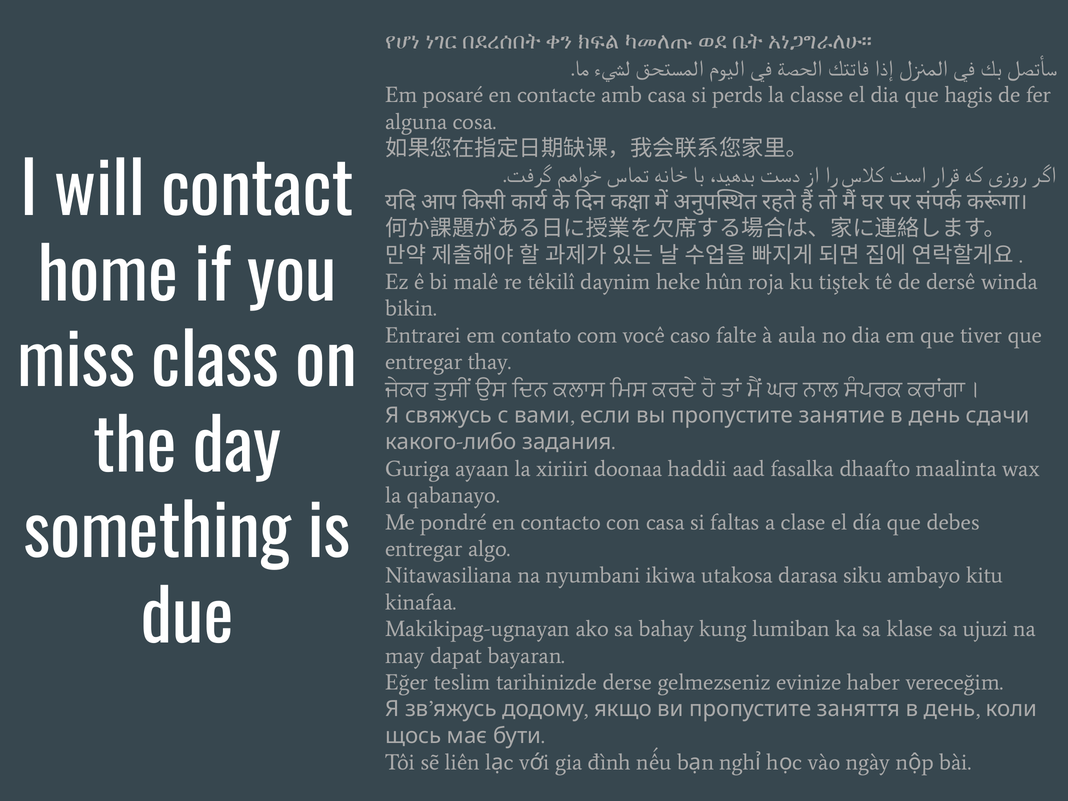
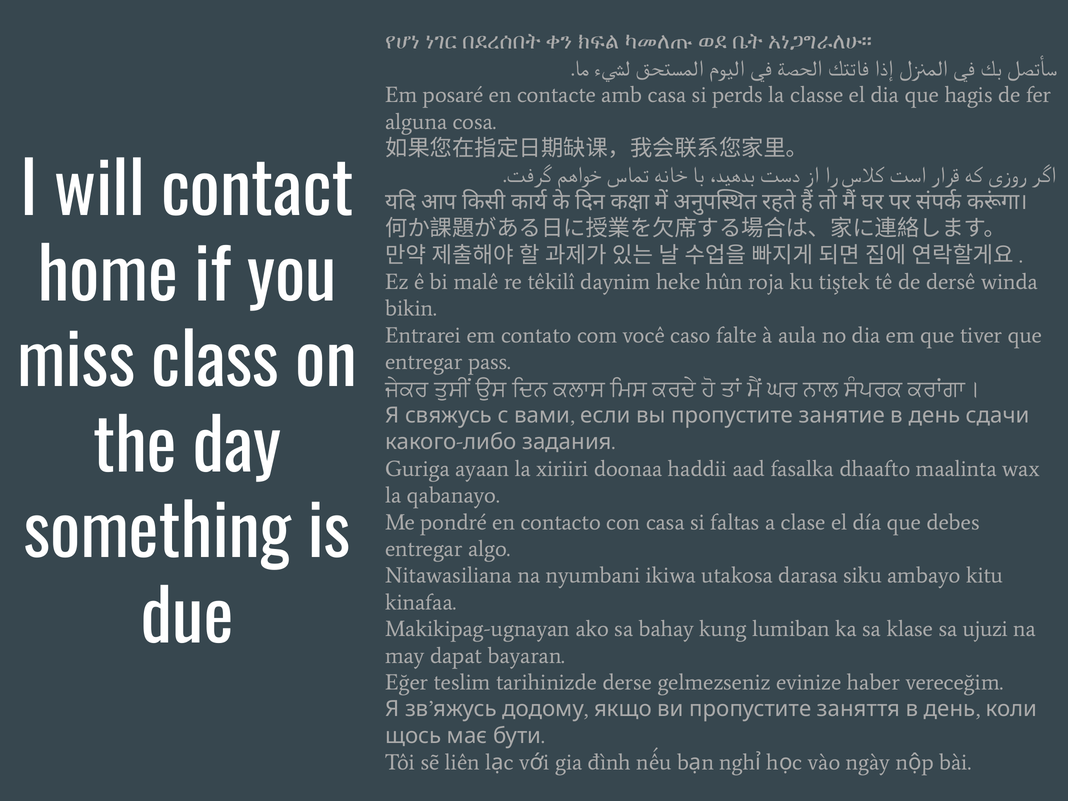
thay: thay -> pass
